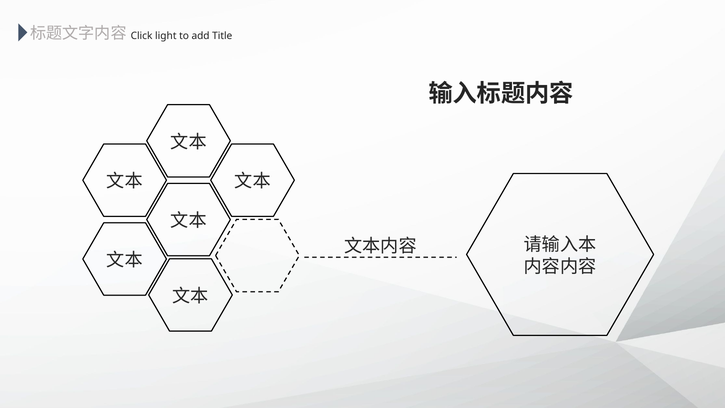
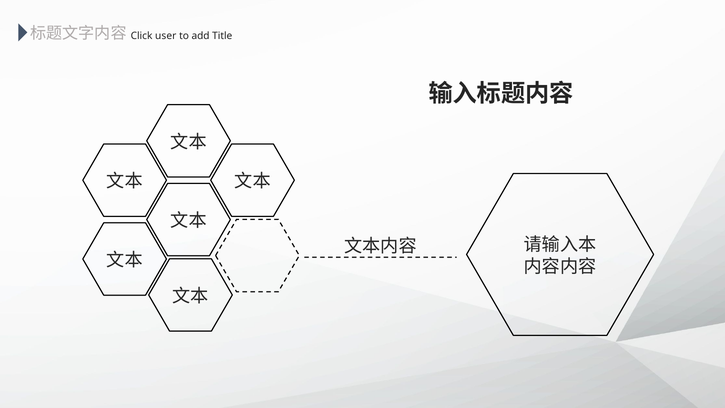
light: light -> user
